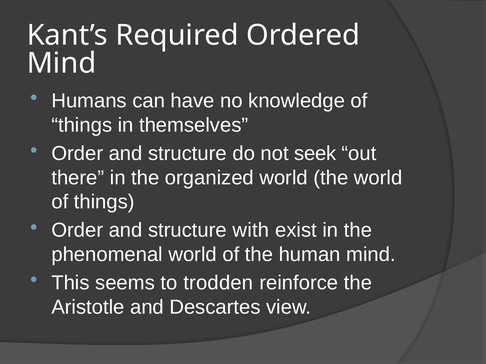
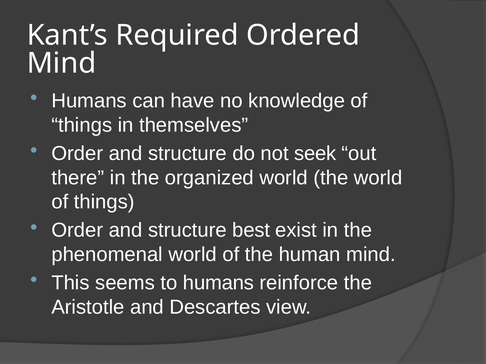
with: with -> best
to trodden: trodden -> humans
